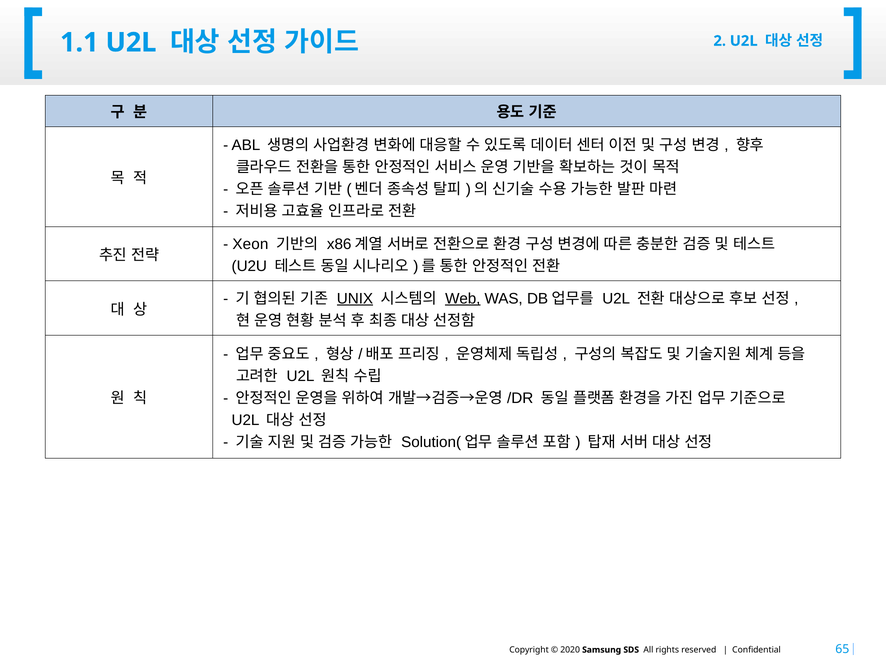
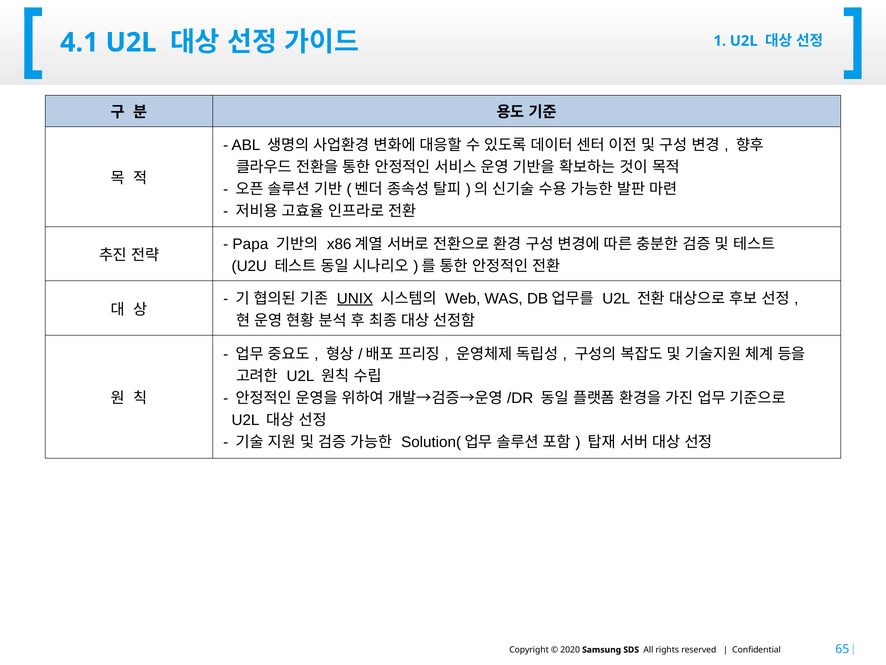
1.1: 1.1 -> 4.1
2: 2 -> 1
Xeon: Xeon -> Papa
Web underline: present -> none
